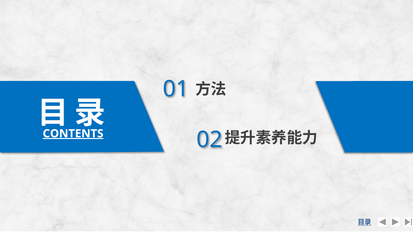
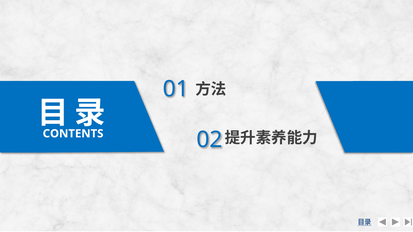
CONTENTS underline: present -> none
